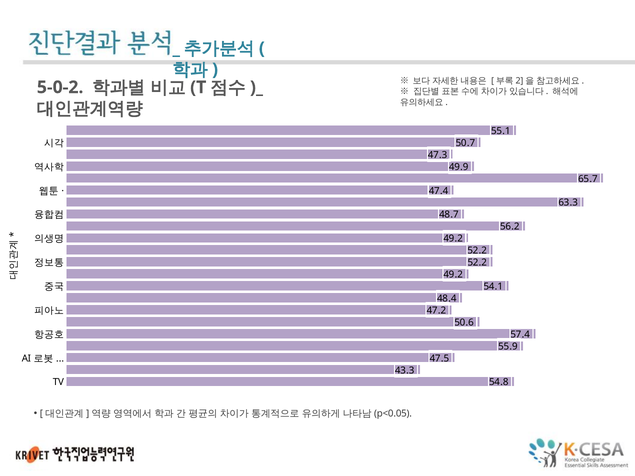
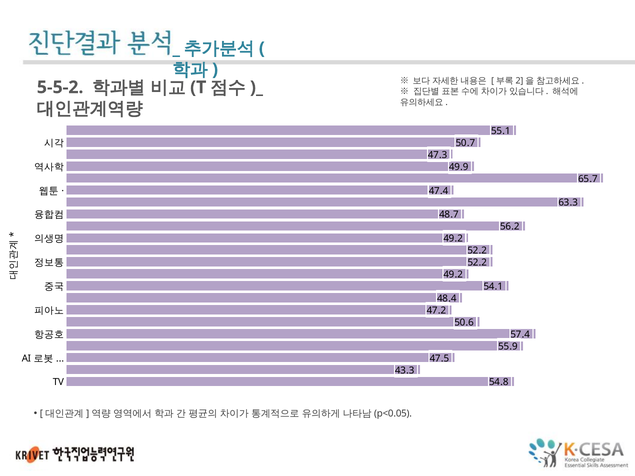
5-0-2: 5-0-2 -> 5-5-2
